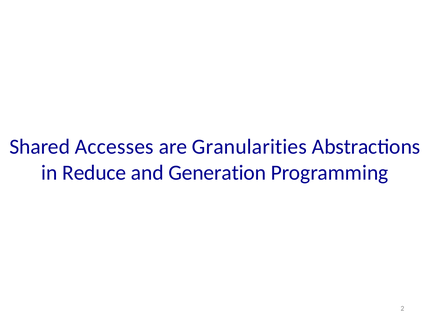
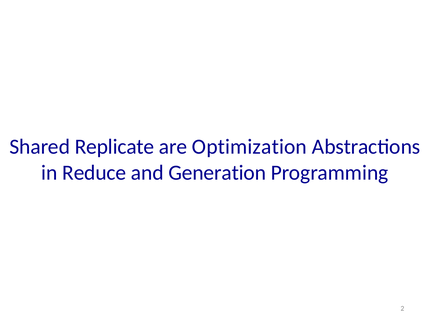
Accesses: Accesses -> Replicate
Granularities: Granularities -> Optimization
